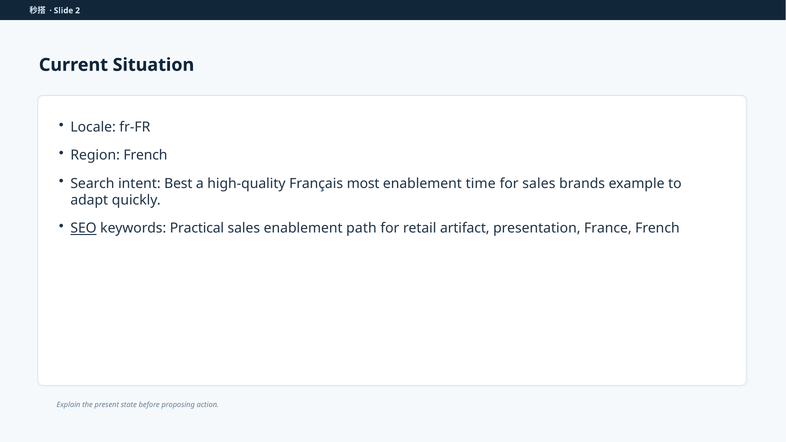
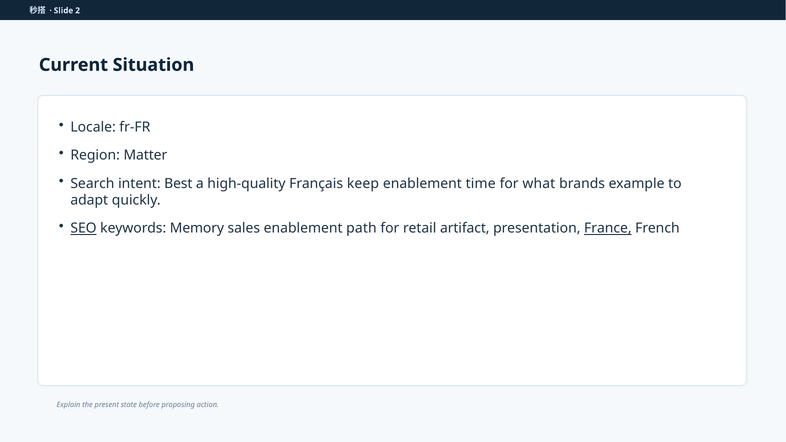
Region French: French -> Matter
most: most -> keep
for sales: sales -> what
Practical: Practical -> Memory
France underline: none -> present
